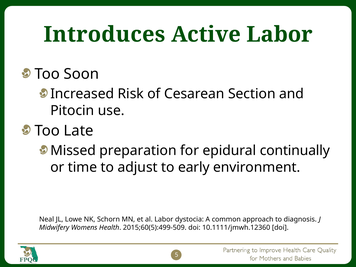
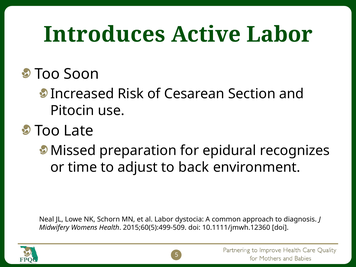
continually: continually -> recognizes
early: early -> back
